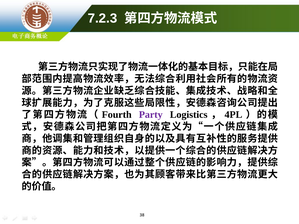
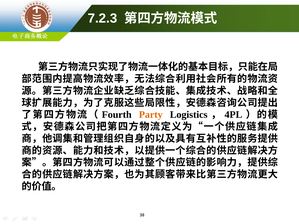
Party colour: purple -> orange
